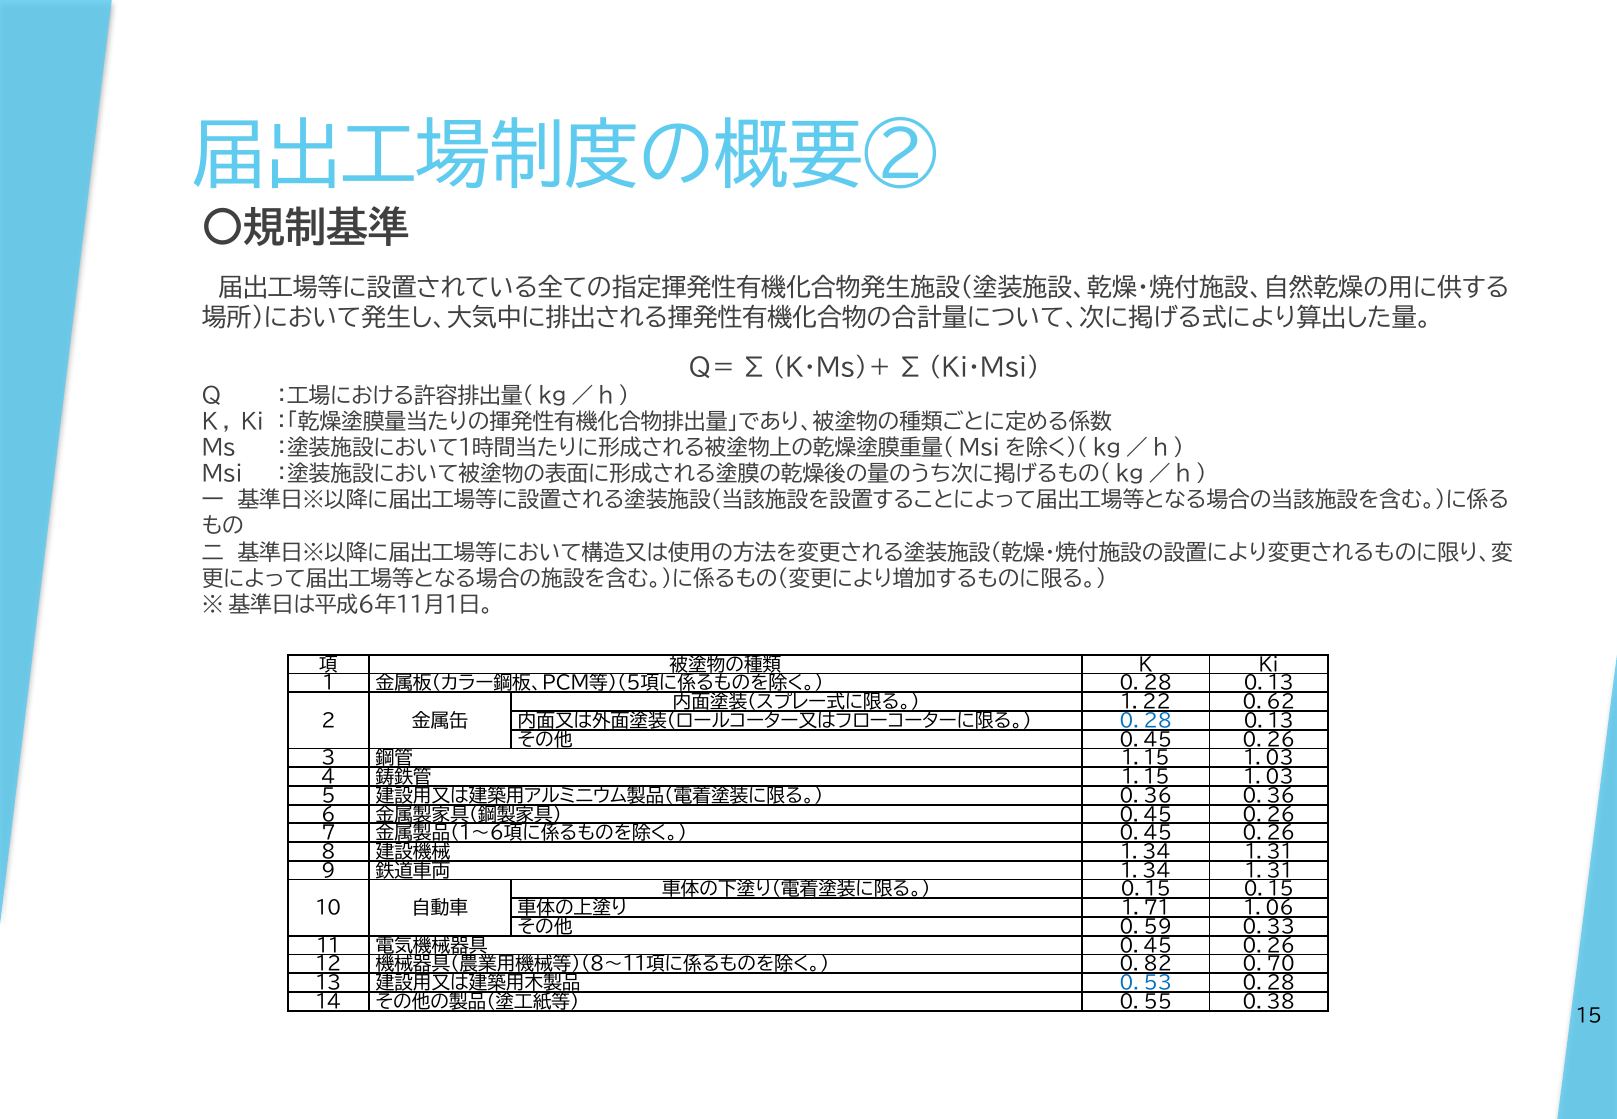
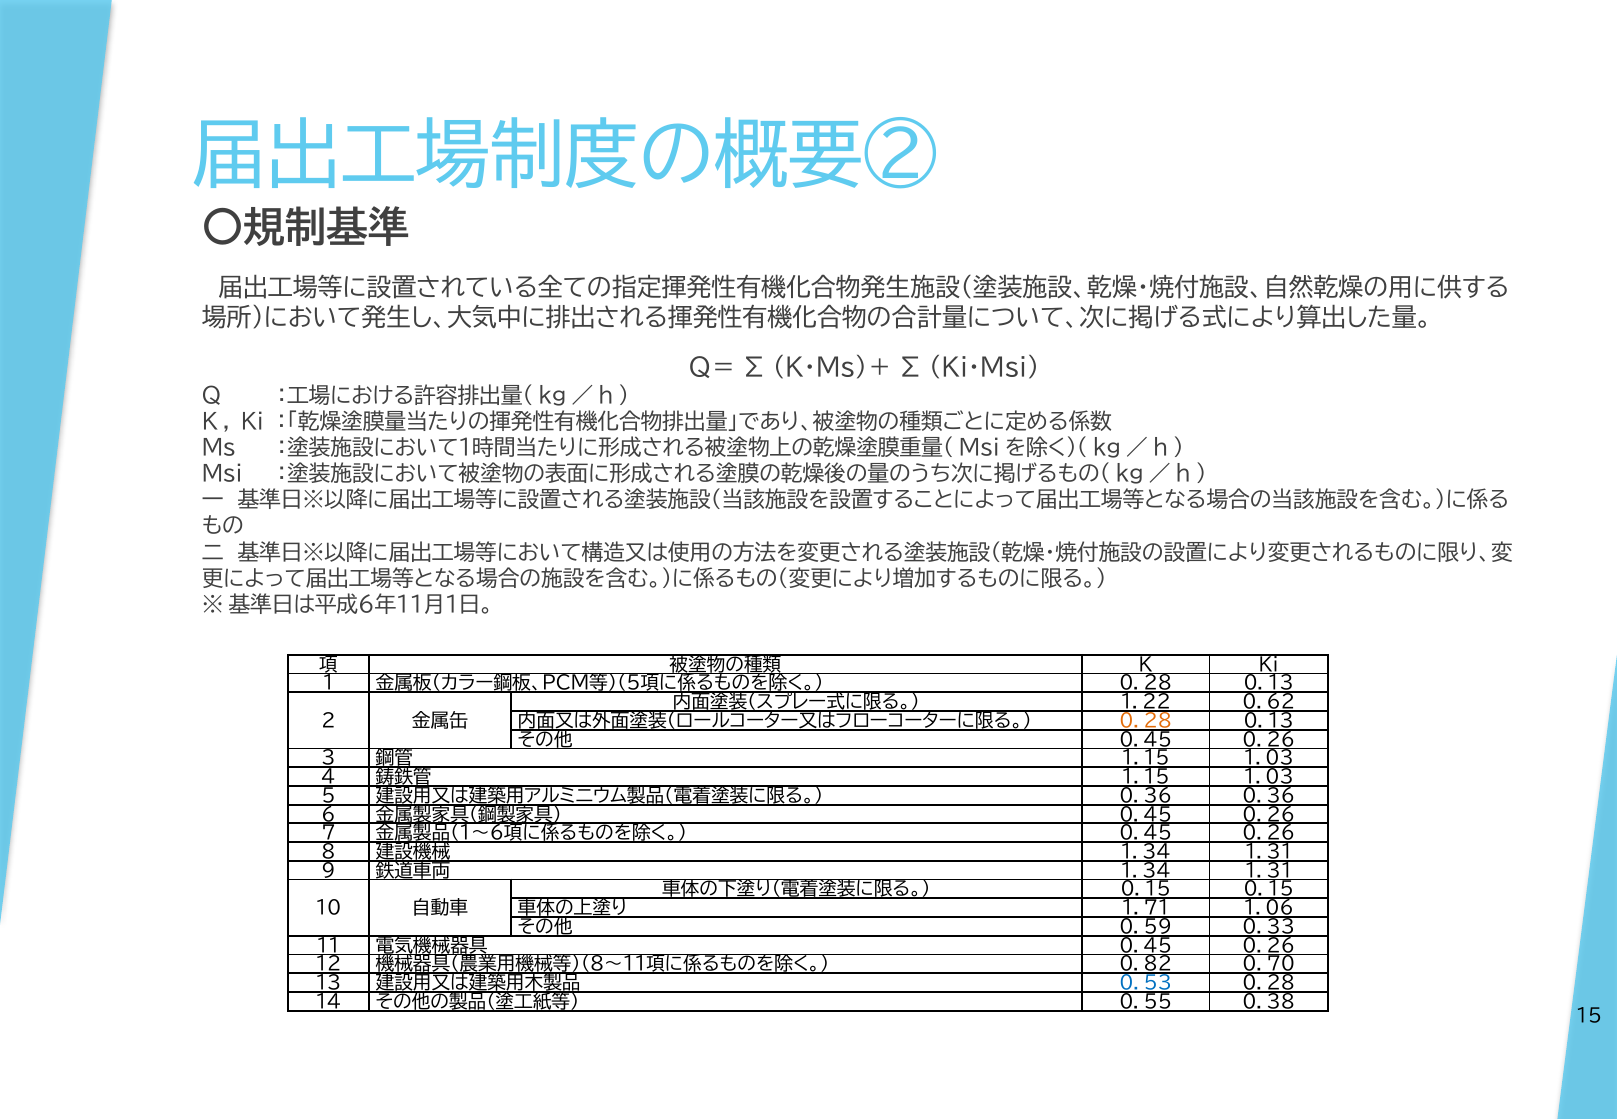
０．２８ at (1146, 721) colour: blue -> orange
